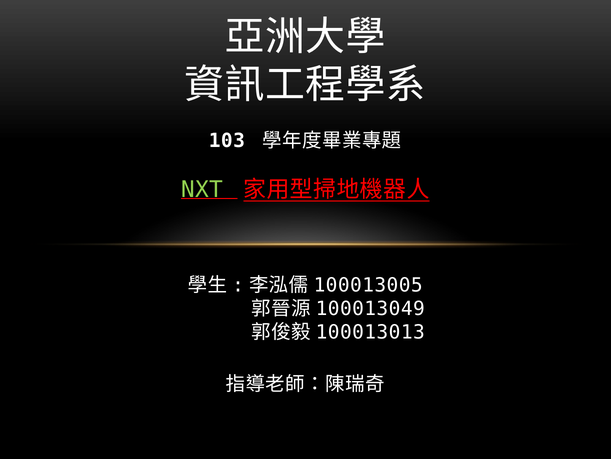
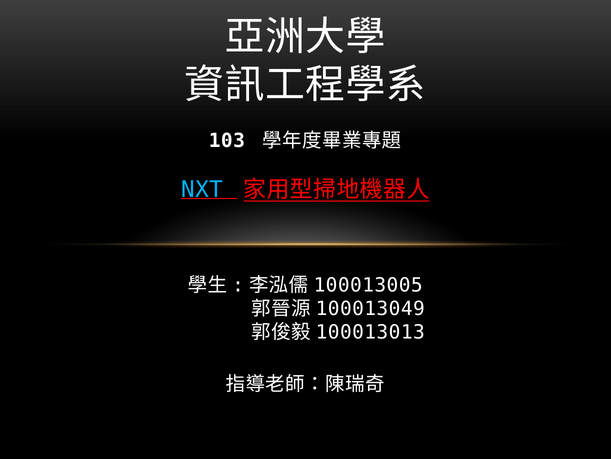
NXT colour: light green -> light blue
